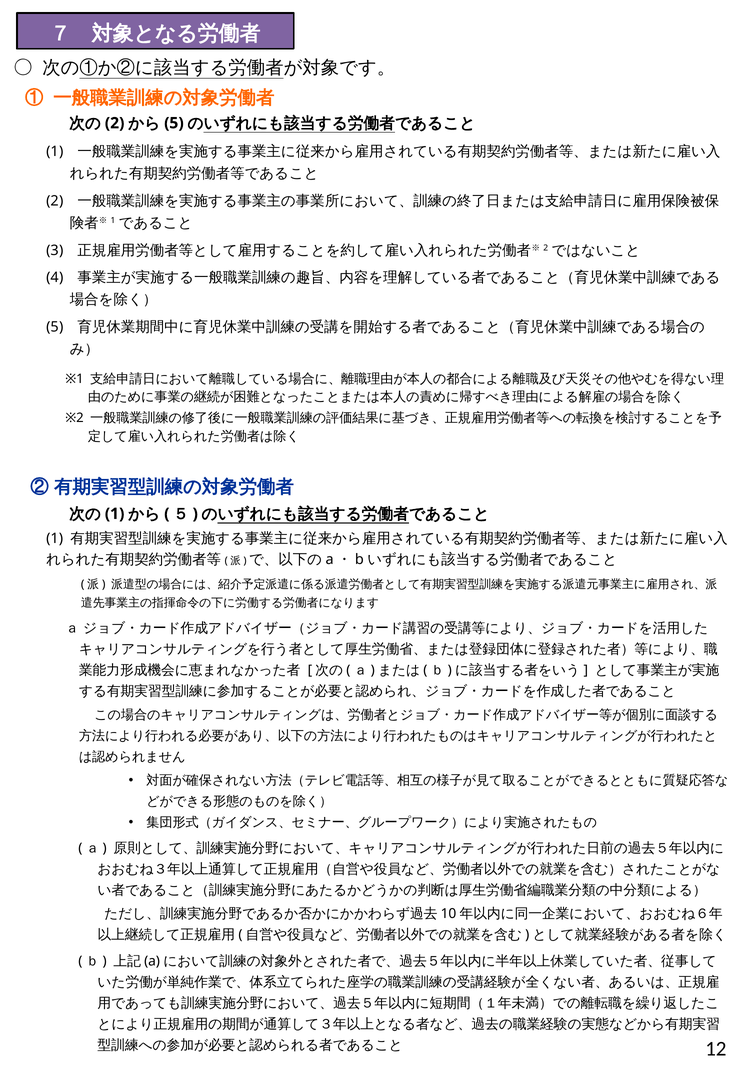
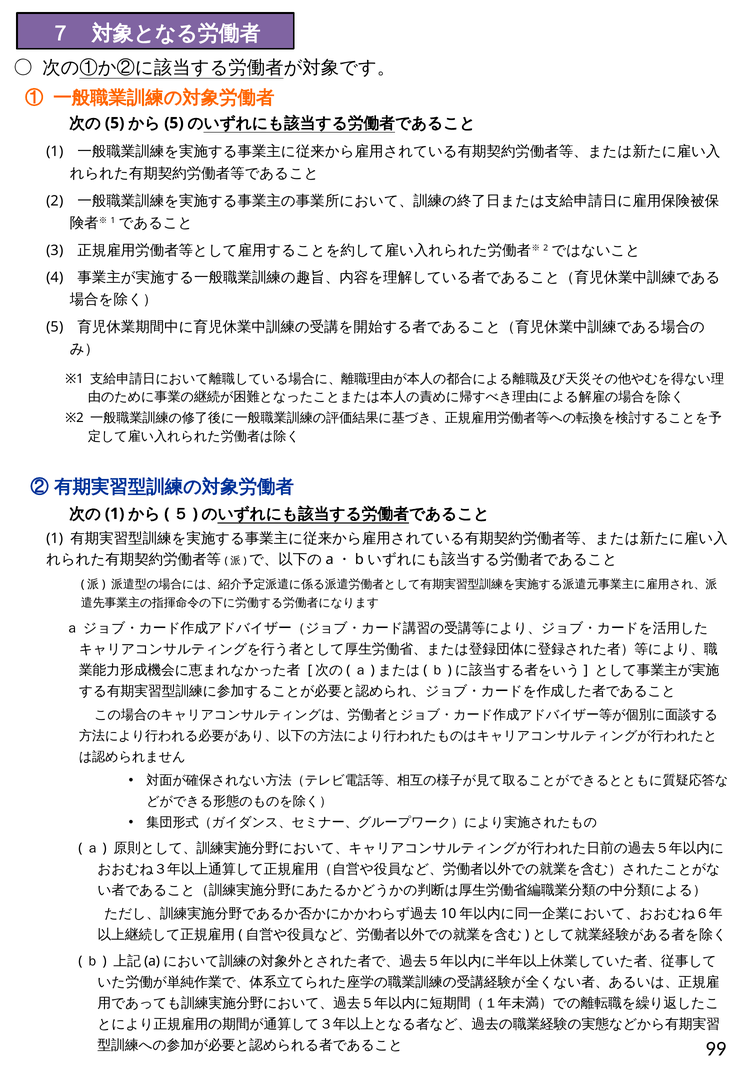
2 at (115, 123): 2 -> 5
12: 12 -> 99
